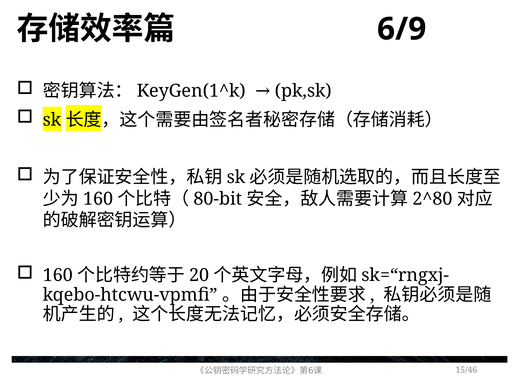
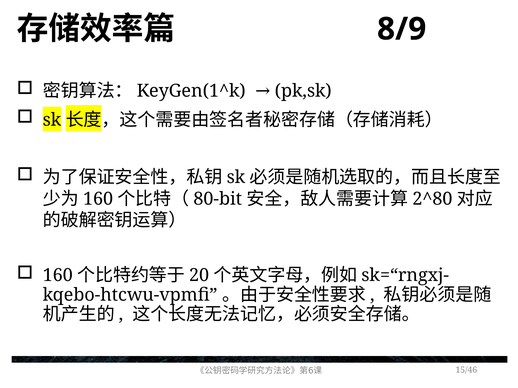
6/9: 6/9 -> 8/9
